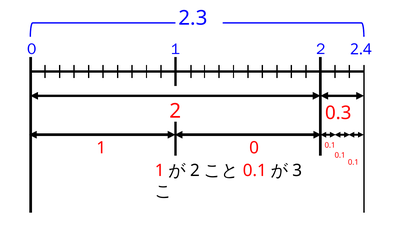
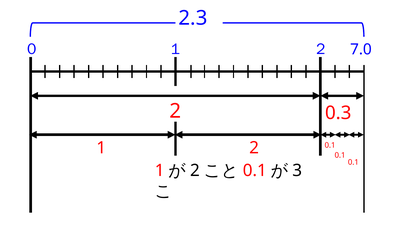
2.4: 2.4 -> 7.0
1 0: 0 -> 2
